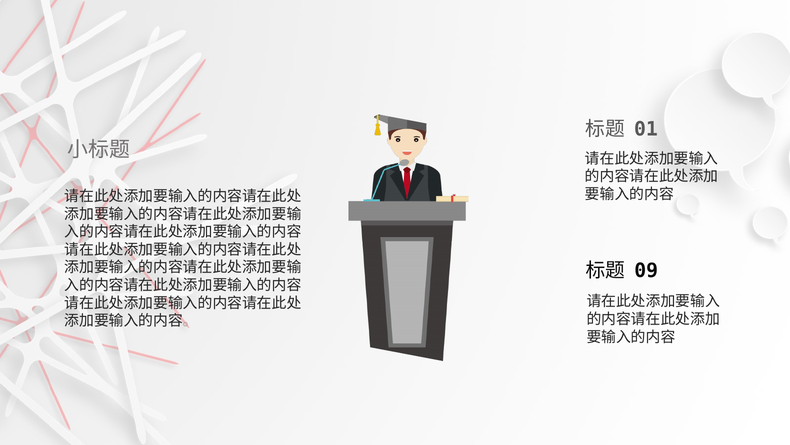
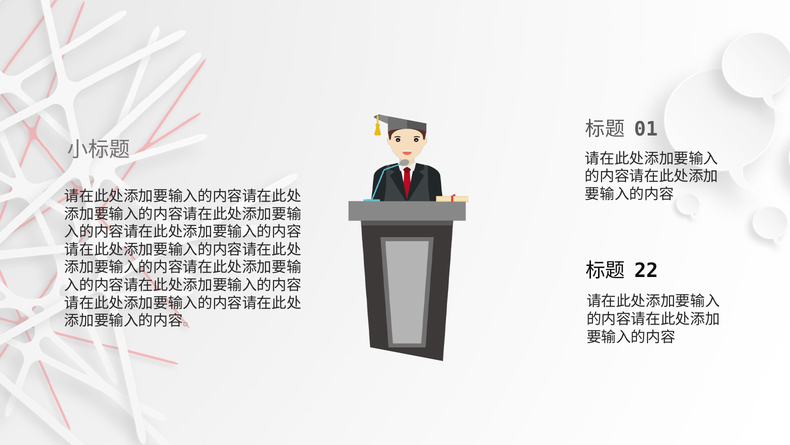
09: 09 -> 22
